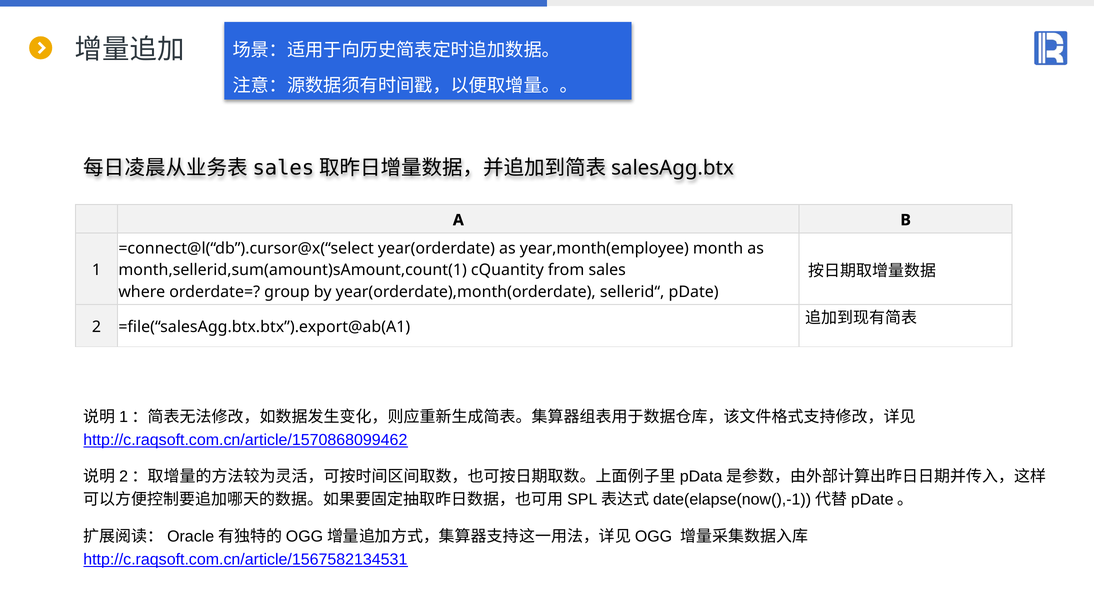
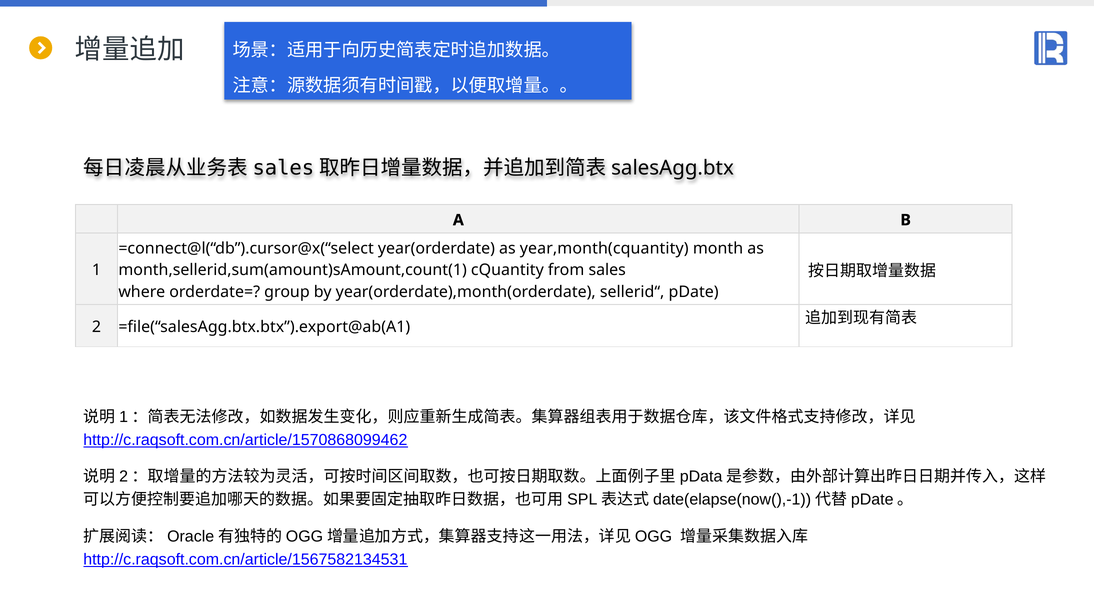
year,month(employee: year,month(employee -> year,month(cquantity
